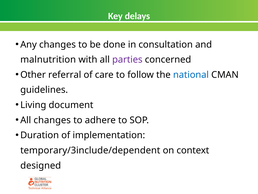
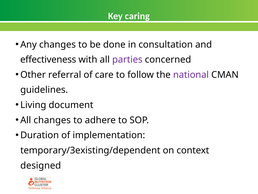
delays: delays -> caring
malnutrition: malnutrition -> effectiveness
national colour: blue -> purple
temporary/3include/dependent: temporary/3include/dependent -> temporary/3existing/dependent
